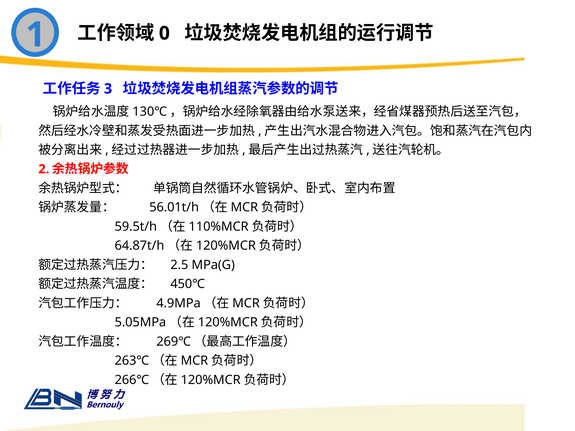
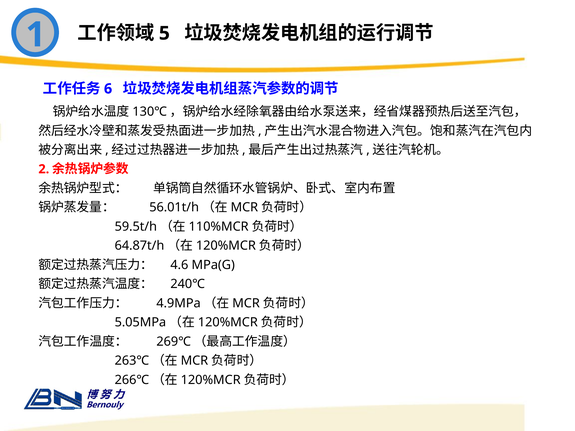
0: 0 -> 5
3: 3 -> 6
2.5: 2.5 -> 4.6
450℃: 450℃ -> 240℃
